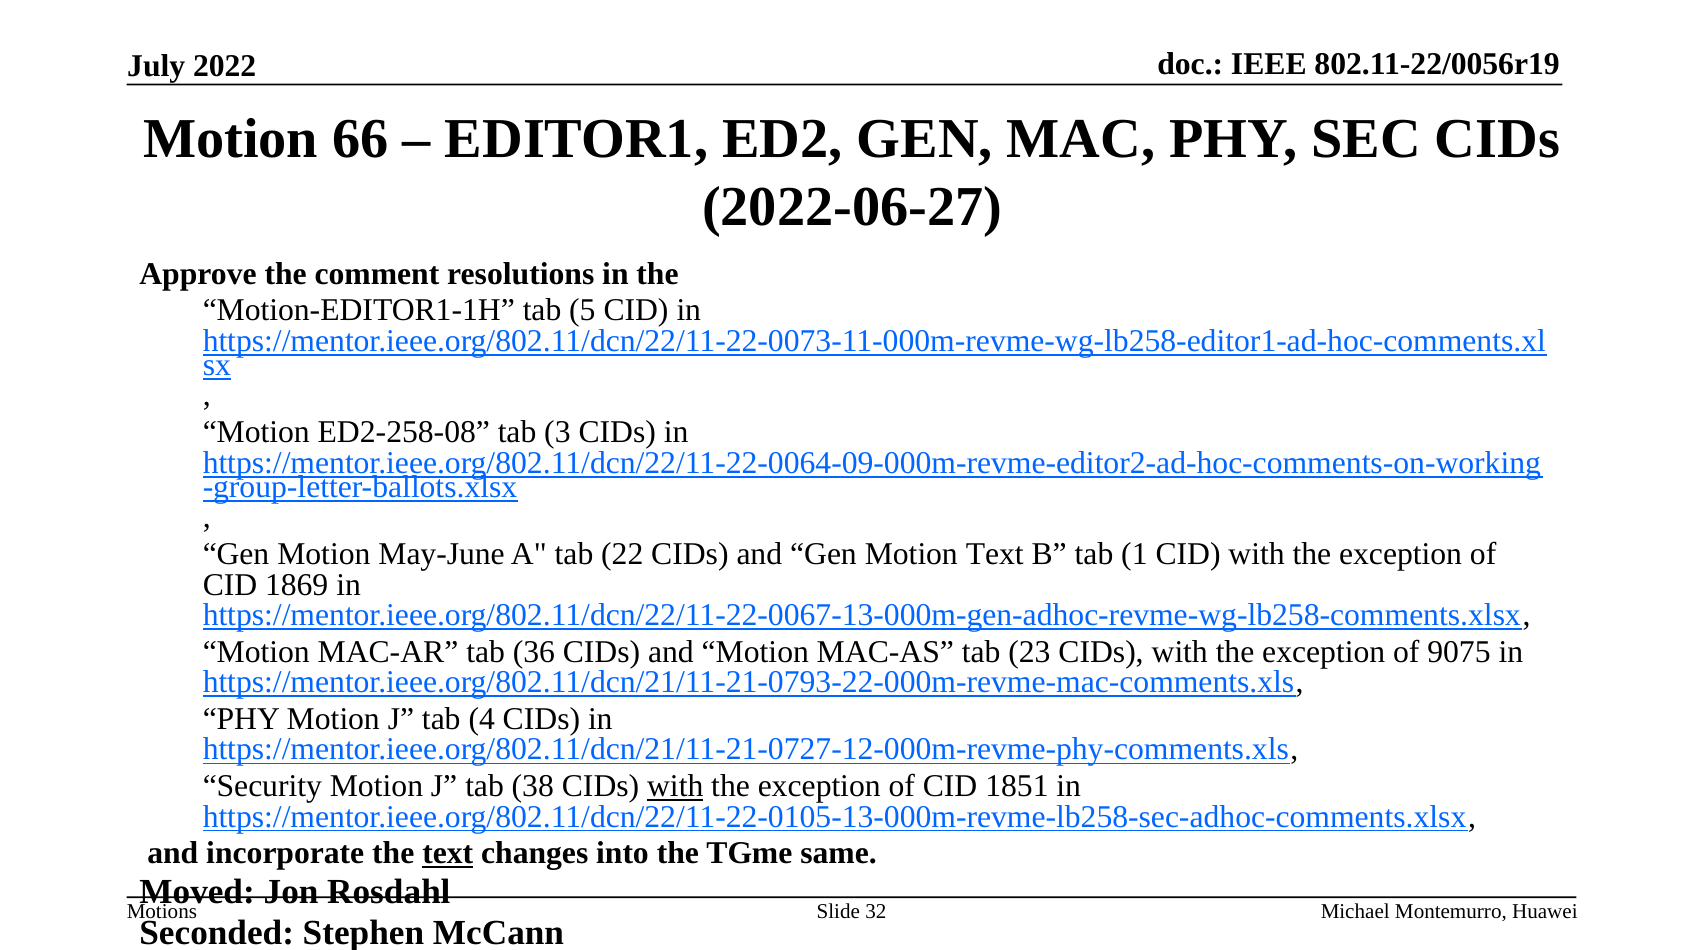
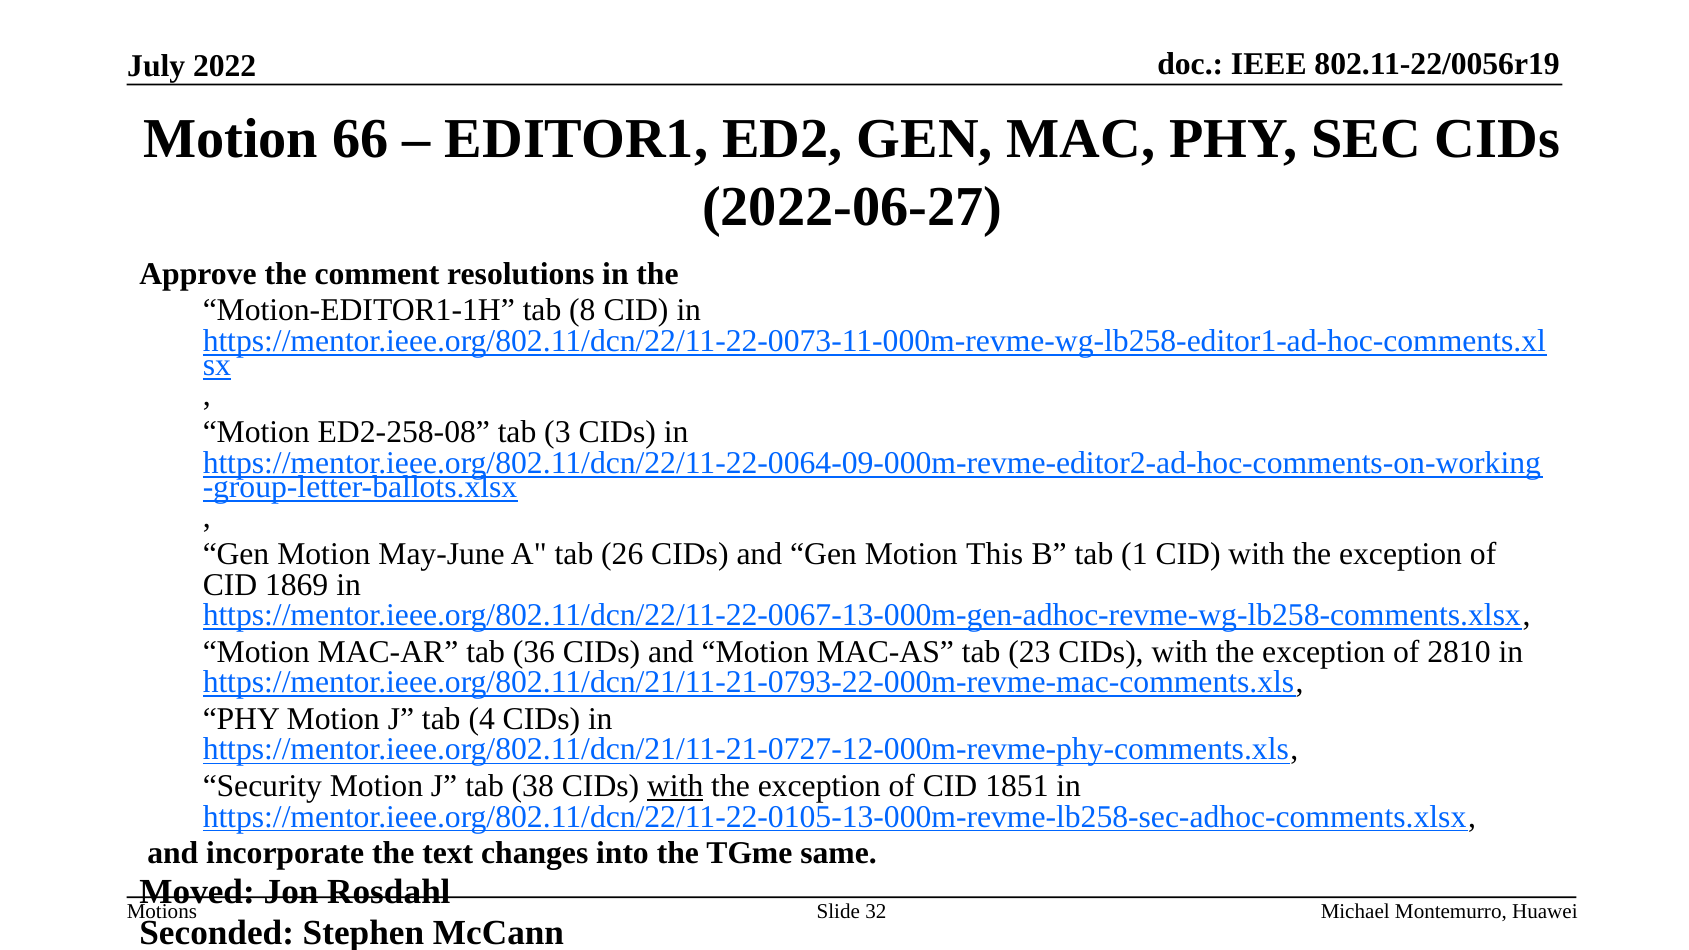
5: 5 -> 8
22: 22 -> 26
Motion Text: Text -> This
9075: 9075 -> 2810
text at (448, 853) underline: present -> none
